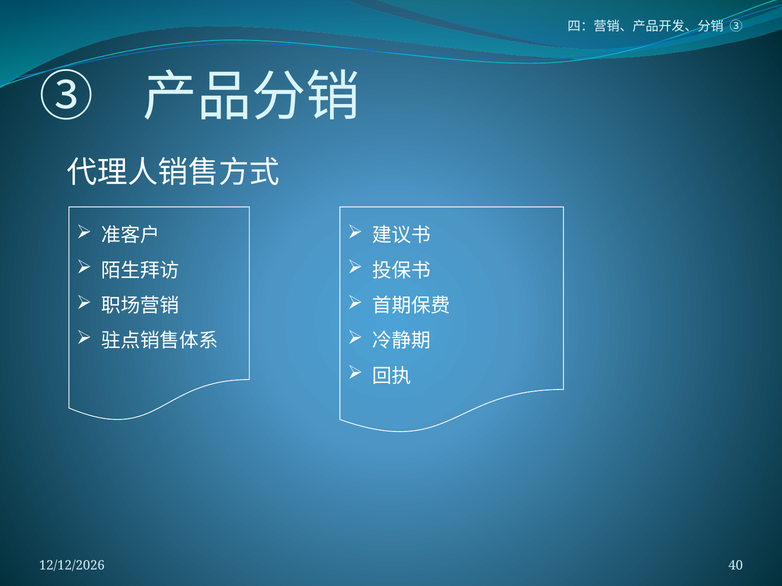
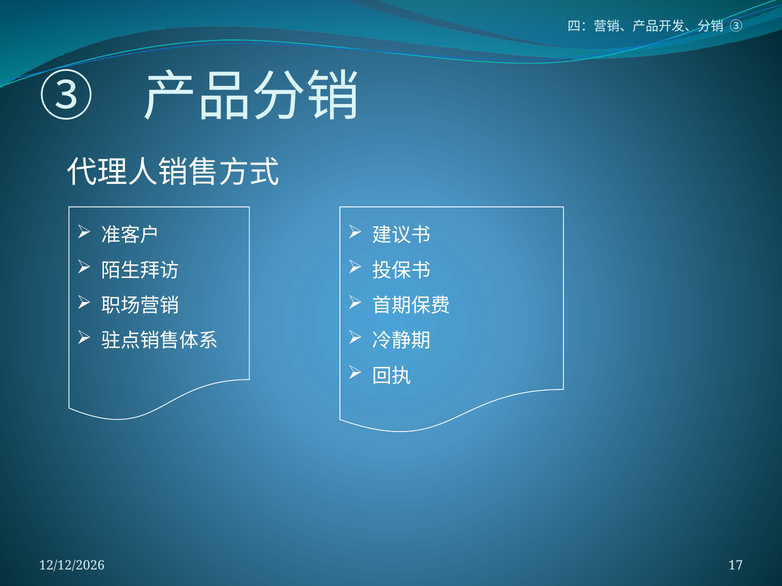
40: 40 -> 17
